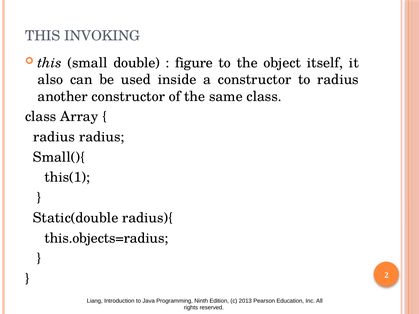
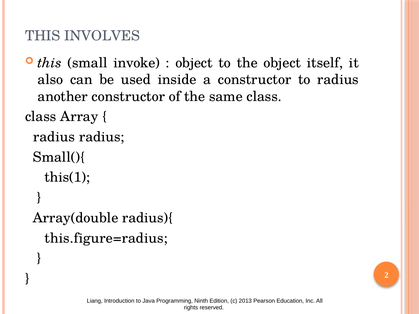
INVOKING: INVOKING -> INVOLVES
double: double -> invoke
figure at (194, 63): figure -> object
Static(double: Static(double -> Array(double
this.objects=radius: this.objects=radius -> this.figure=radius
